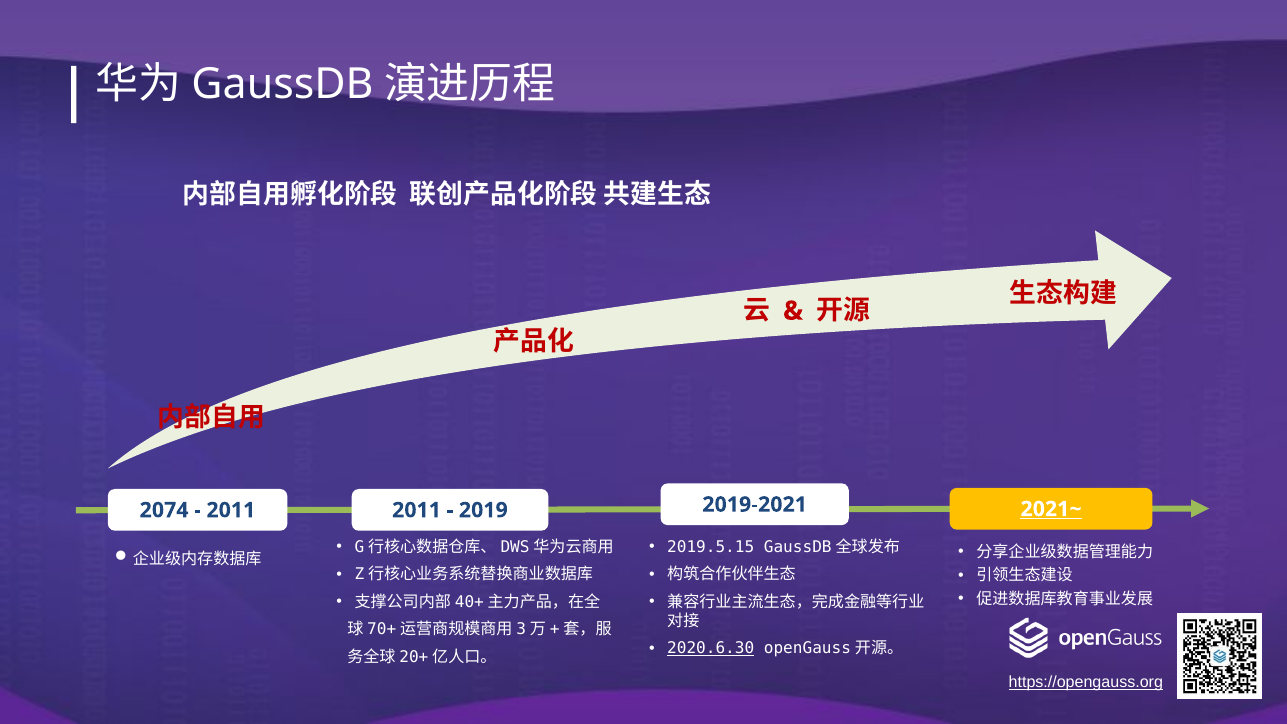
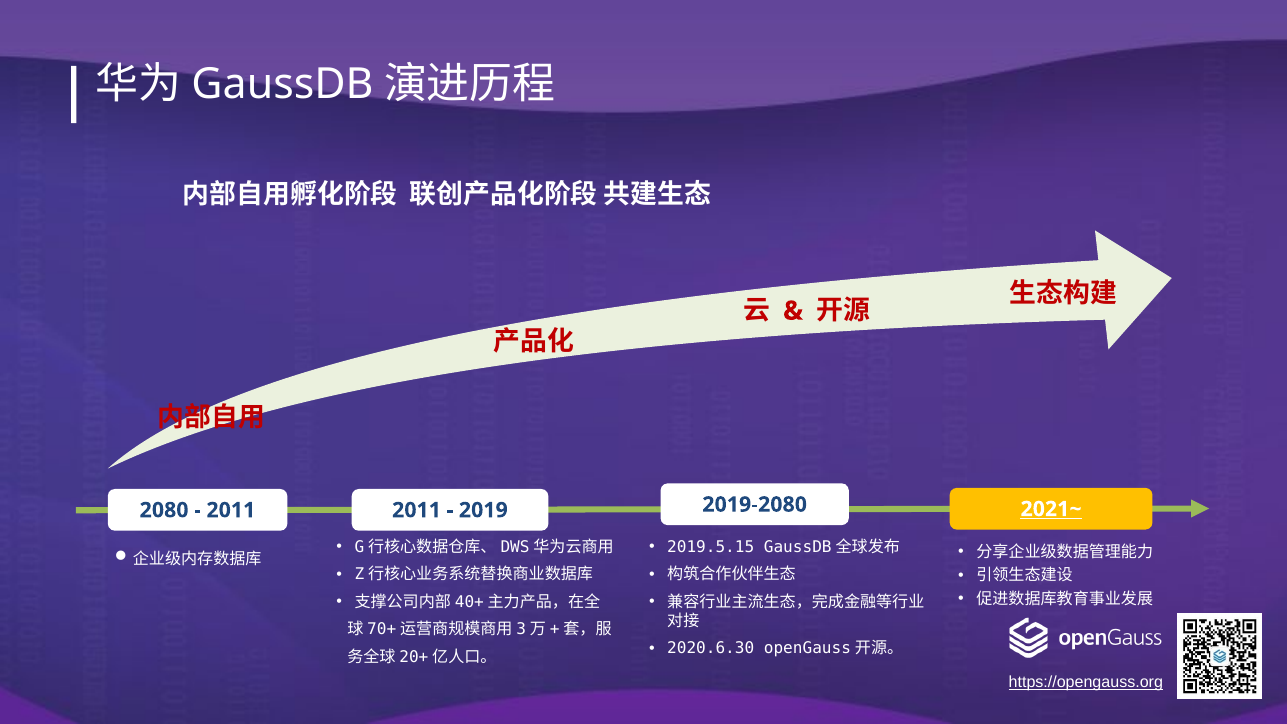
2074: 2074 -> 2080
2019-2021: 2019-2021 -> 2019-2080
2020.6.30 underline: present -> none
